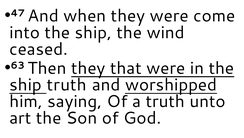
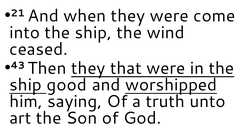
47: 47 -> 21
63: 63 -> 43
truth at (67, 84): truth -> good
